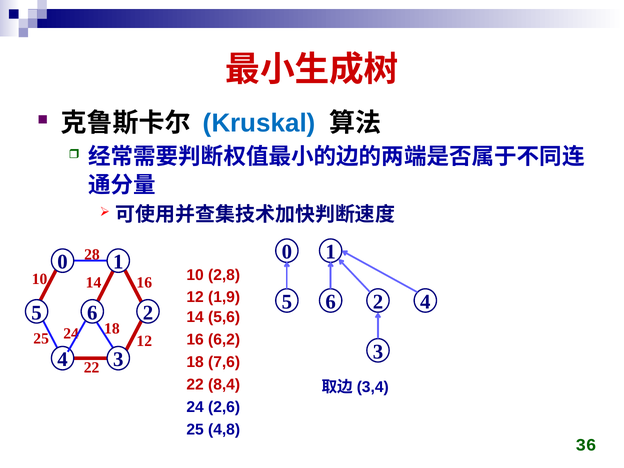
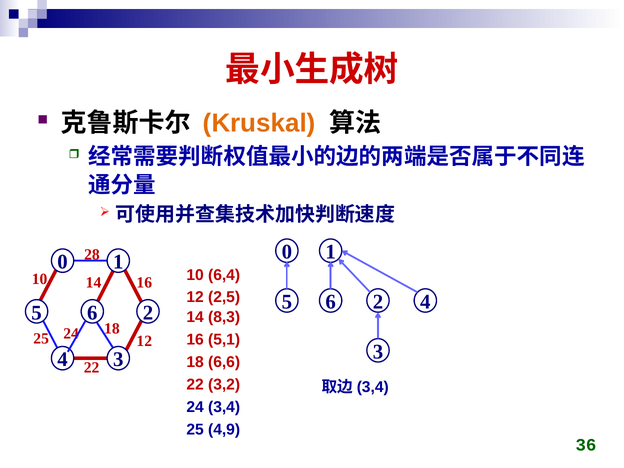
Kruskal colour: blue -> orange
2,8: 2,8 -> 6,4
1,9: 1,9 -> 2,5
5,6: 5,6 -> 8,3
6,2: 6,2 -> 5,1
7,6: 7,6 -> 6,6
8,4: 8,4 -> 3,2
2,6: 2,6 -> 3,4
4,8: 4,8 -> 4,9
